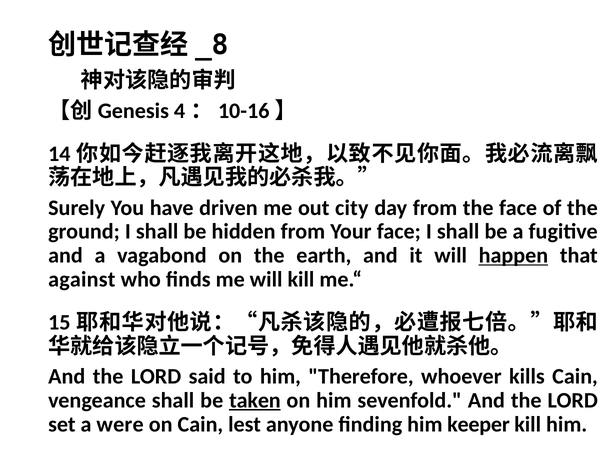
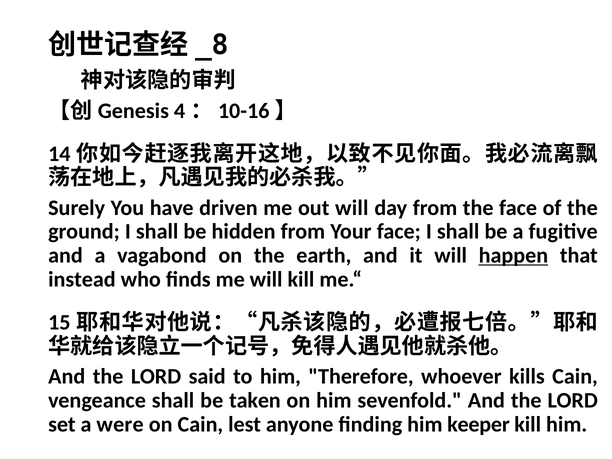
out city: city -> will
against: against -> instead
taken underline: present -> none
